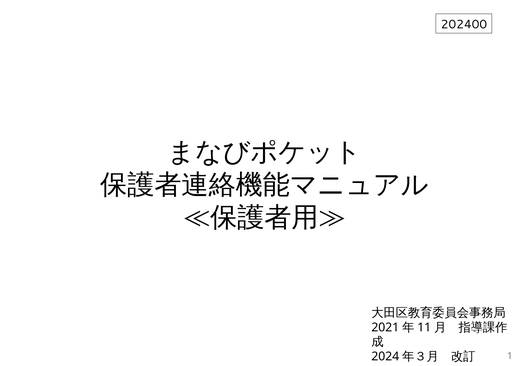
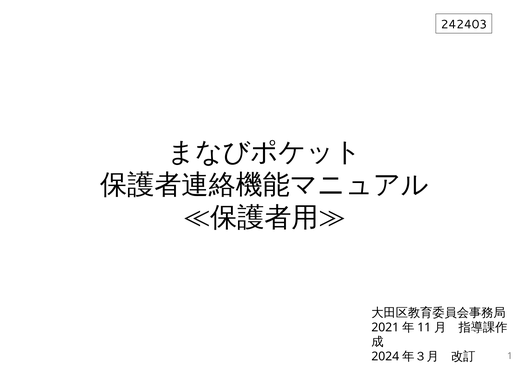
202400: 202400 -> 242403
